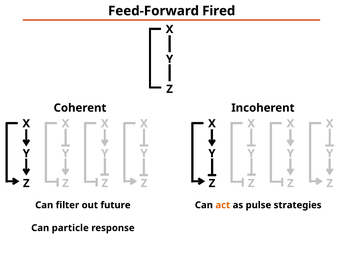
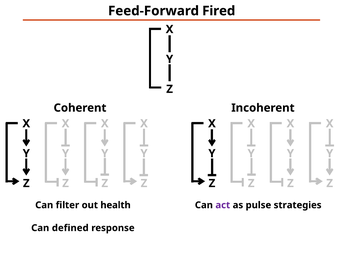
future: future -> health
act colour: orange -> purple
particle: particle -> defined
